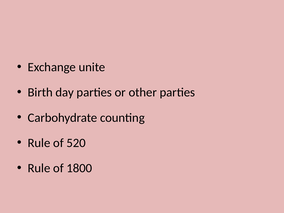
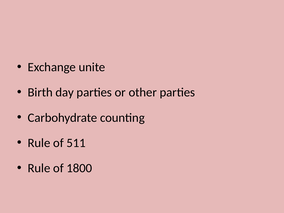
520: 520 -> 511
